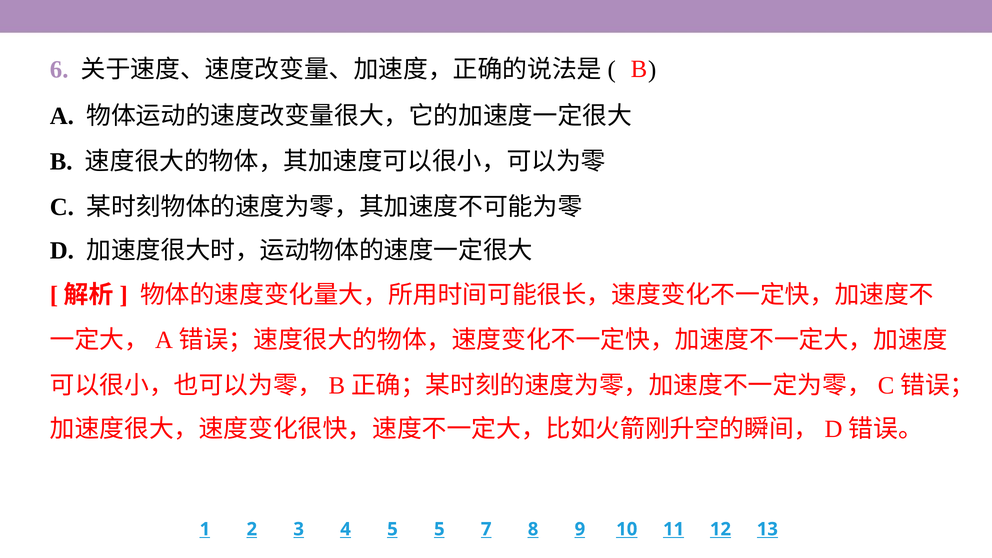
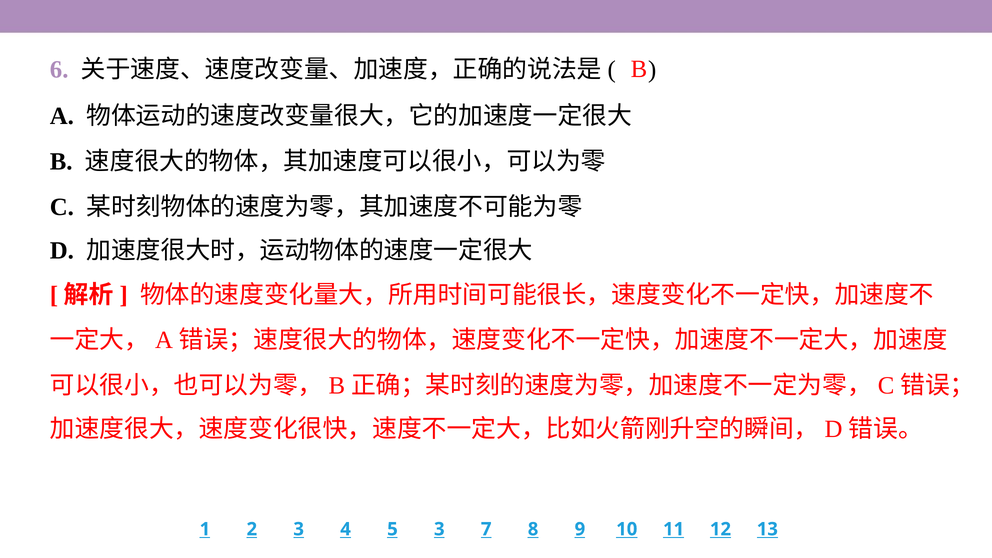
5 at (439, 529): 5 -> 3
